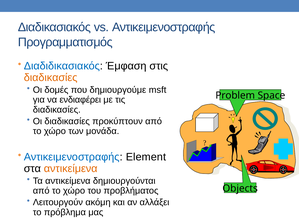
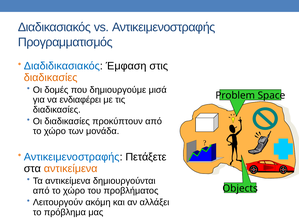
msft: msft -> μισά
Element: Element -> Πετάξετε
